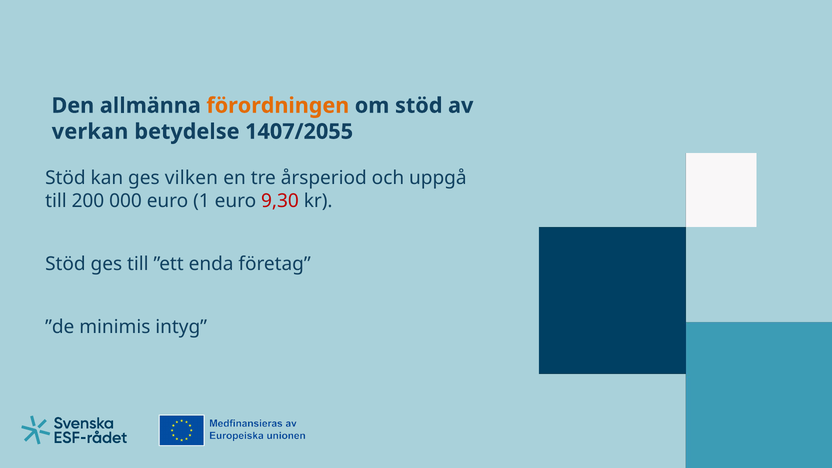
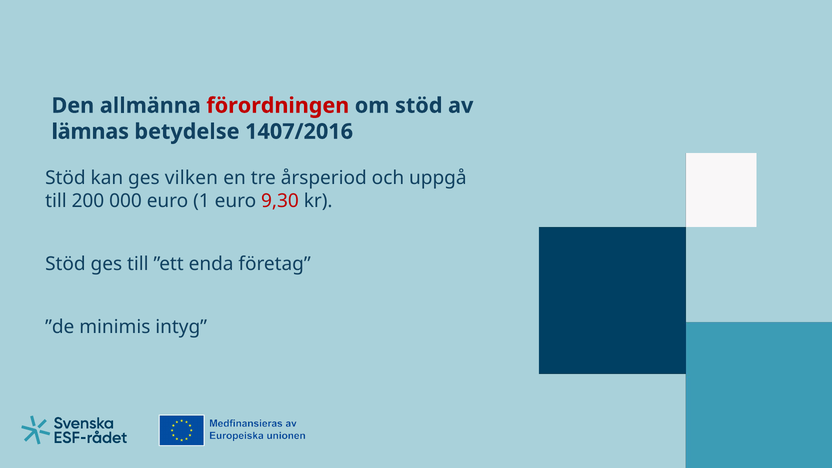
förordningen colour: orange -> red
verkan: verkan -> lämnas
1407/2055: 1407/2055 -> 1407/2016
